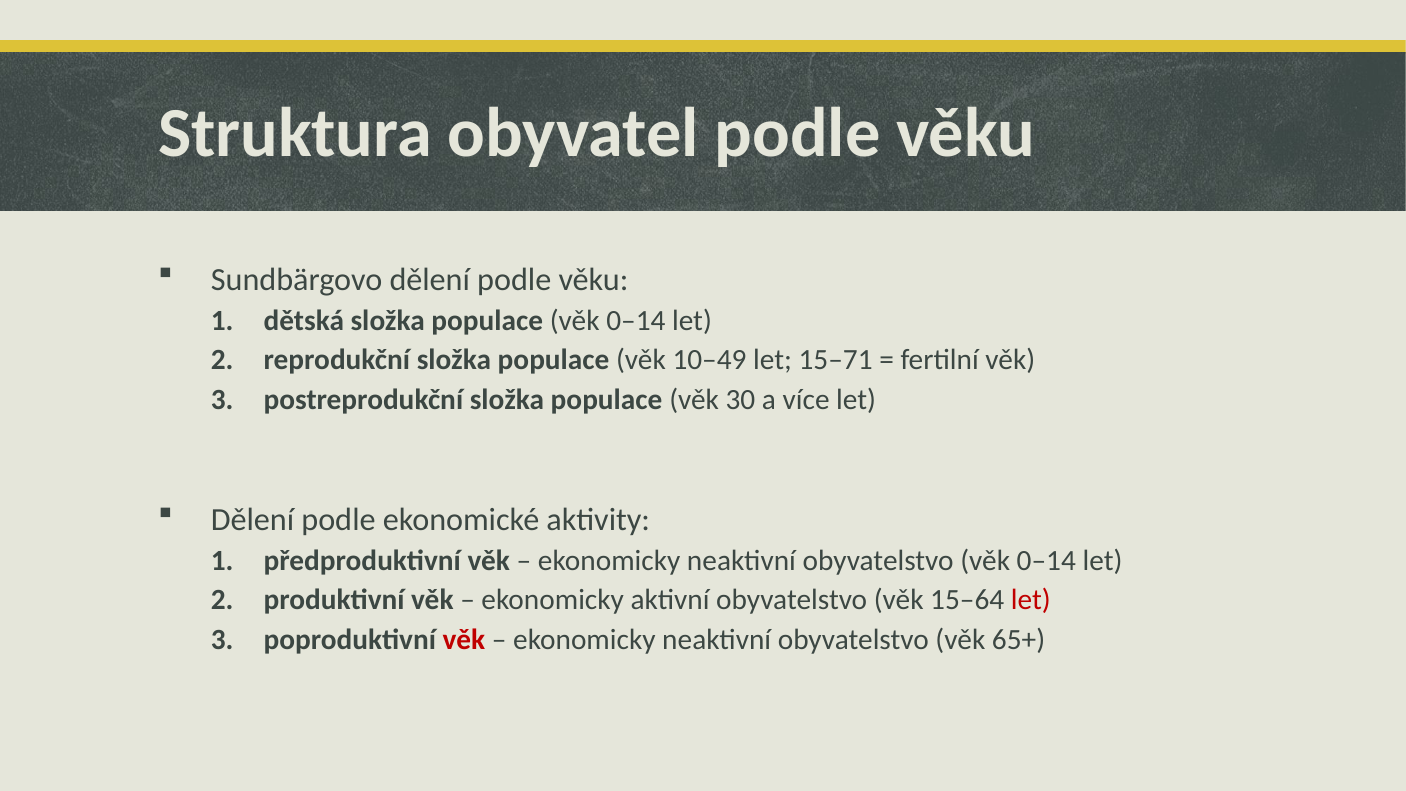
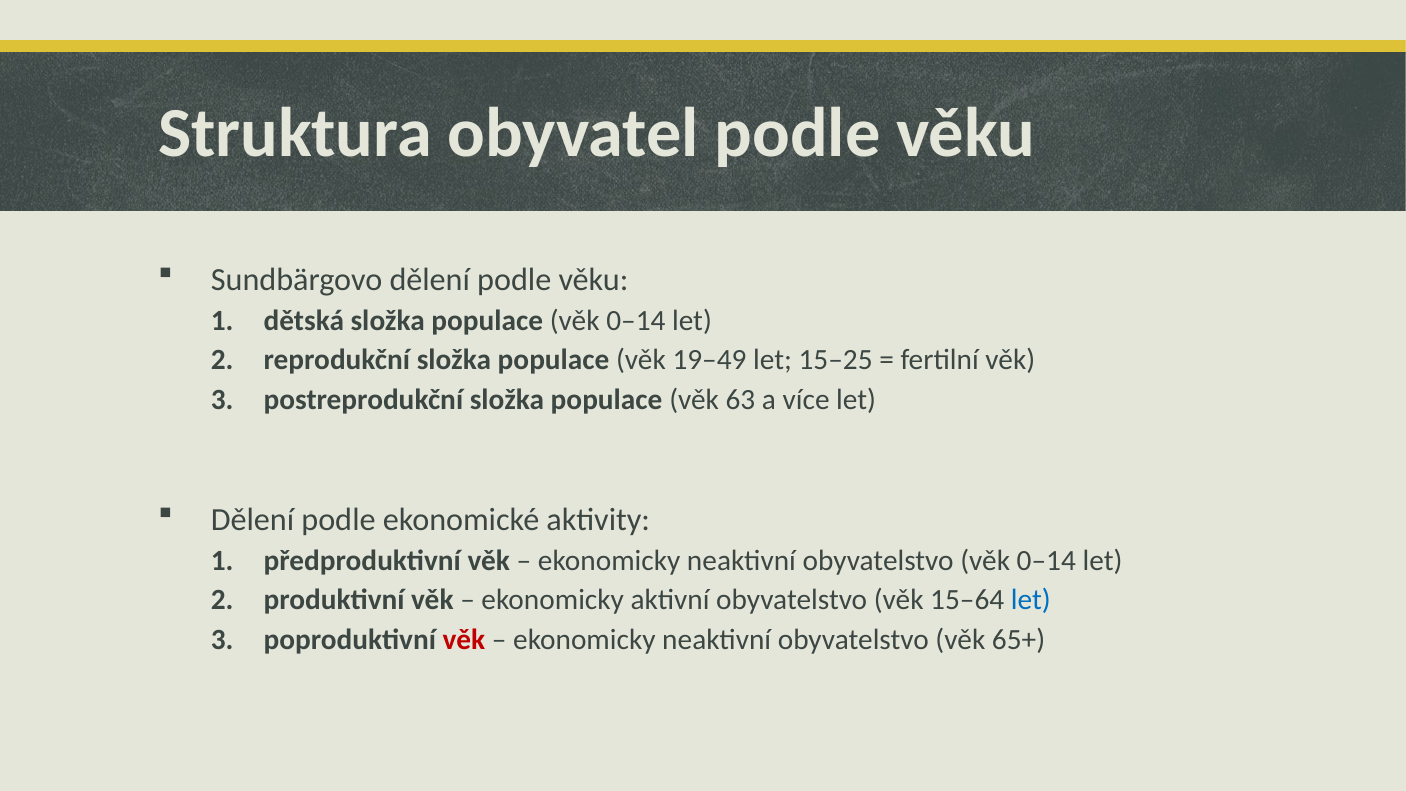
10–49: 10–49 -> 19–49
15–71: 15–71 -> 15–25
30: 30 -> 63
let at (1031, 600) colour: red -> blue
